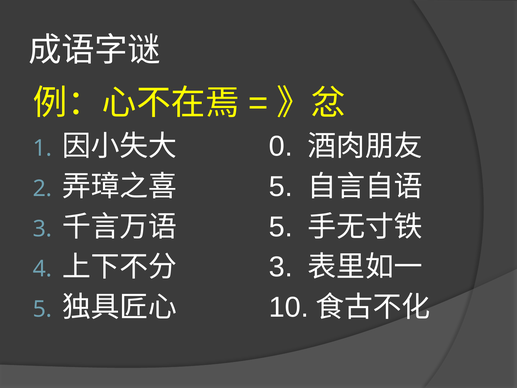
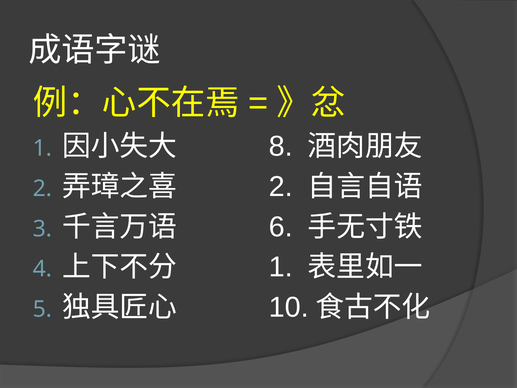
0: 0 -> 8
5 at (281, 187): 5 -> 2
5 at (281, 227): 5 -> 6
3 at (281, 267): 3 -> 1
